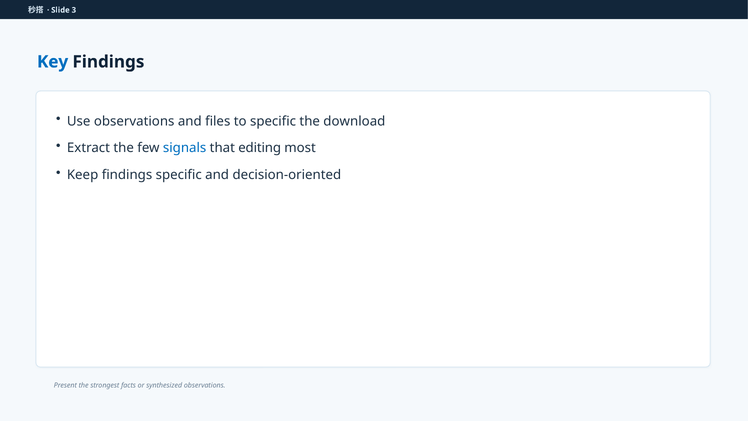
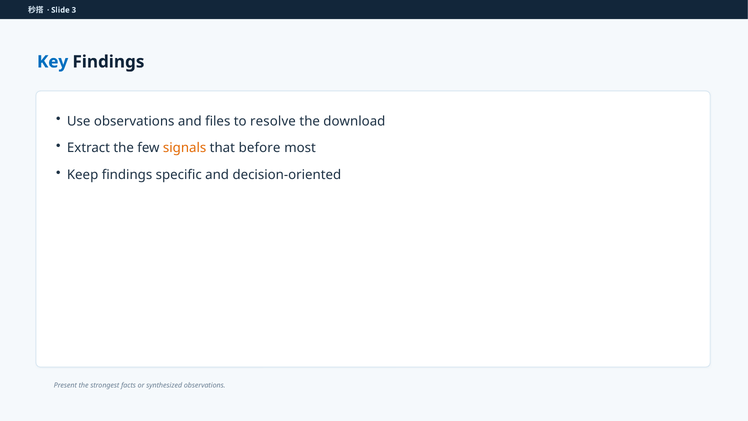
to specific: specific -> resolve
signals colour: blue -> orange
editing: editing -> before
